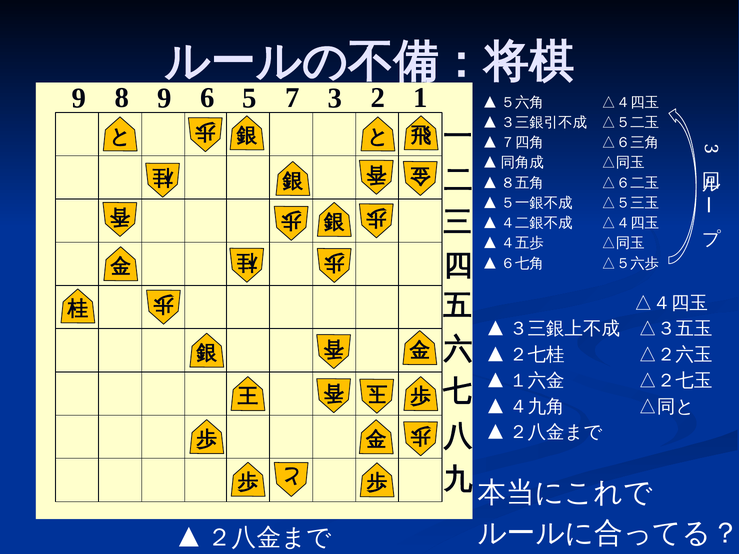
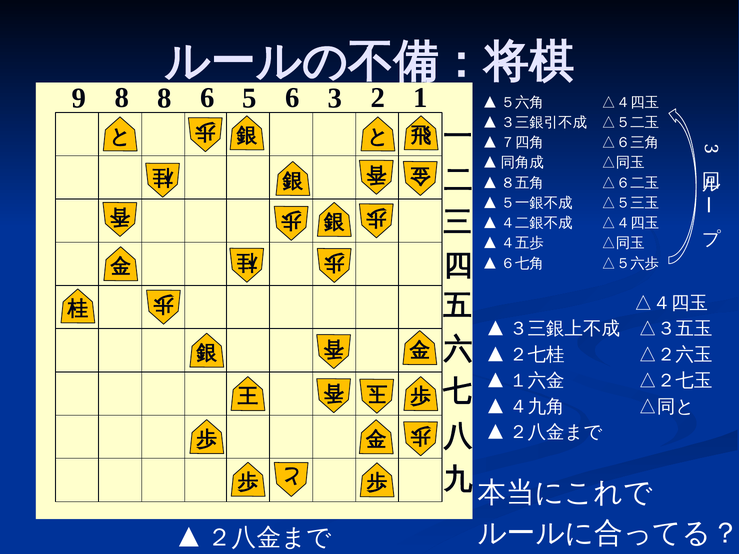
8 9: 9 -> 8
5 7: 7 -> 6
